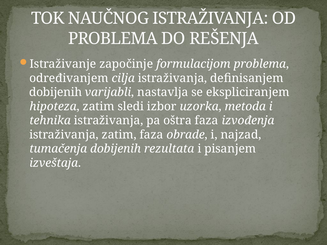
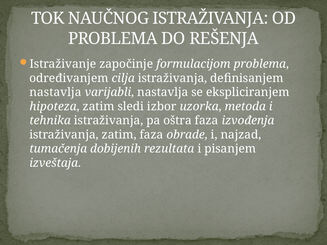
dobijenih at (56, 92): dobijenih -> nastavlja
